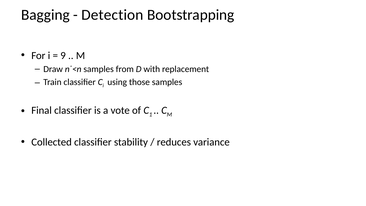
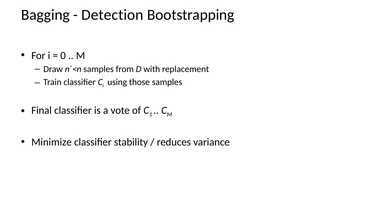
9: 9 -> 0
Collected: Collected -> Minimize
